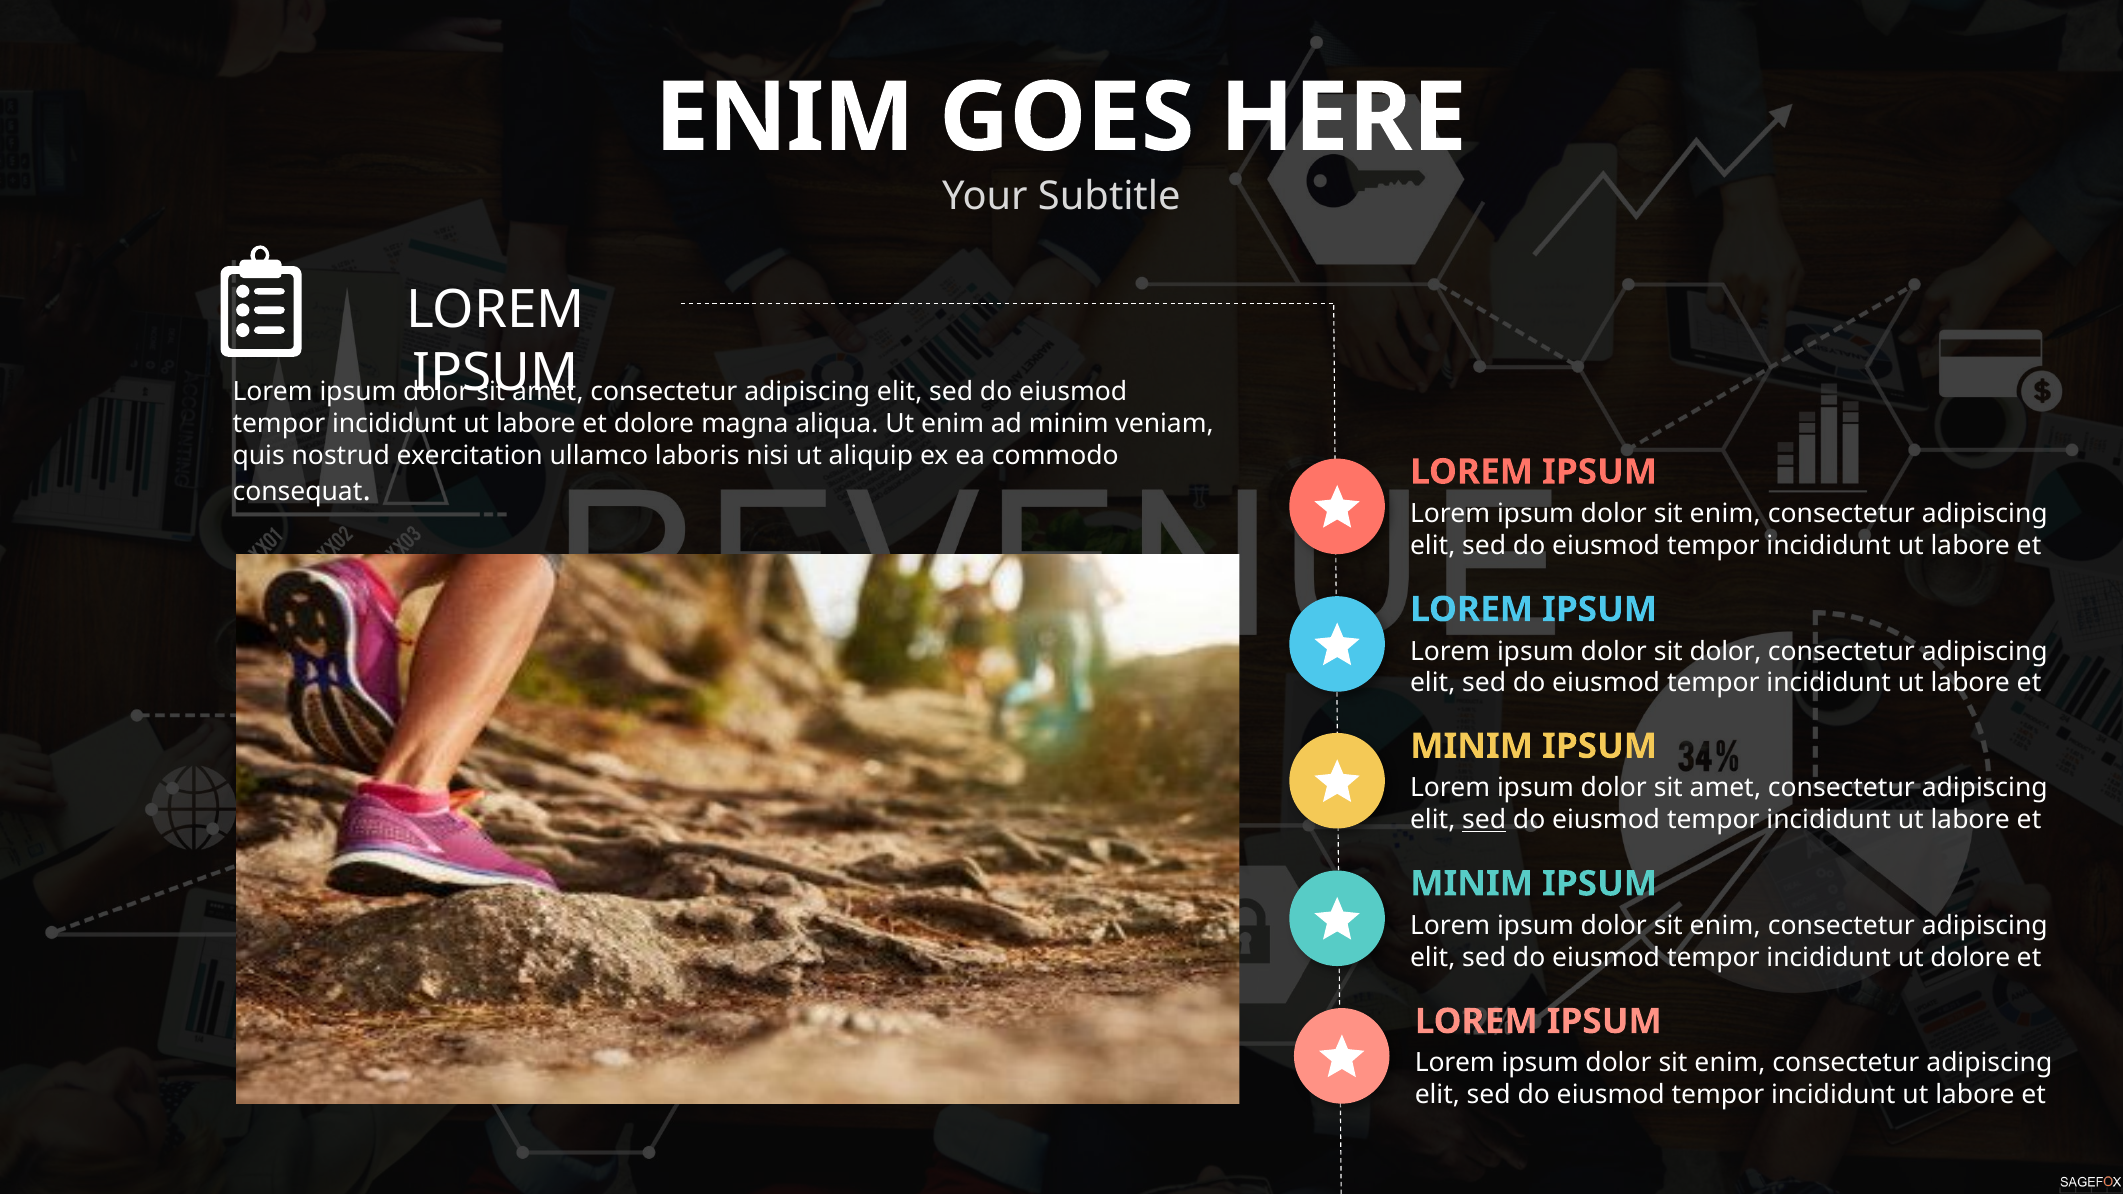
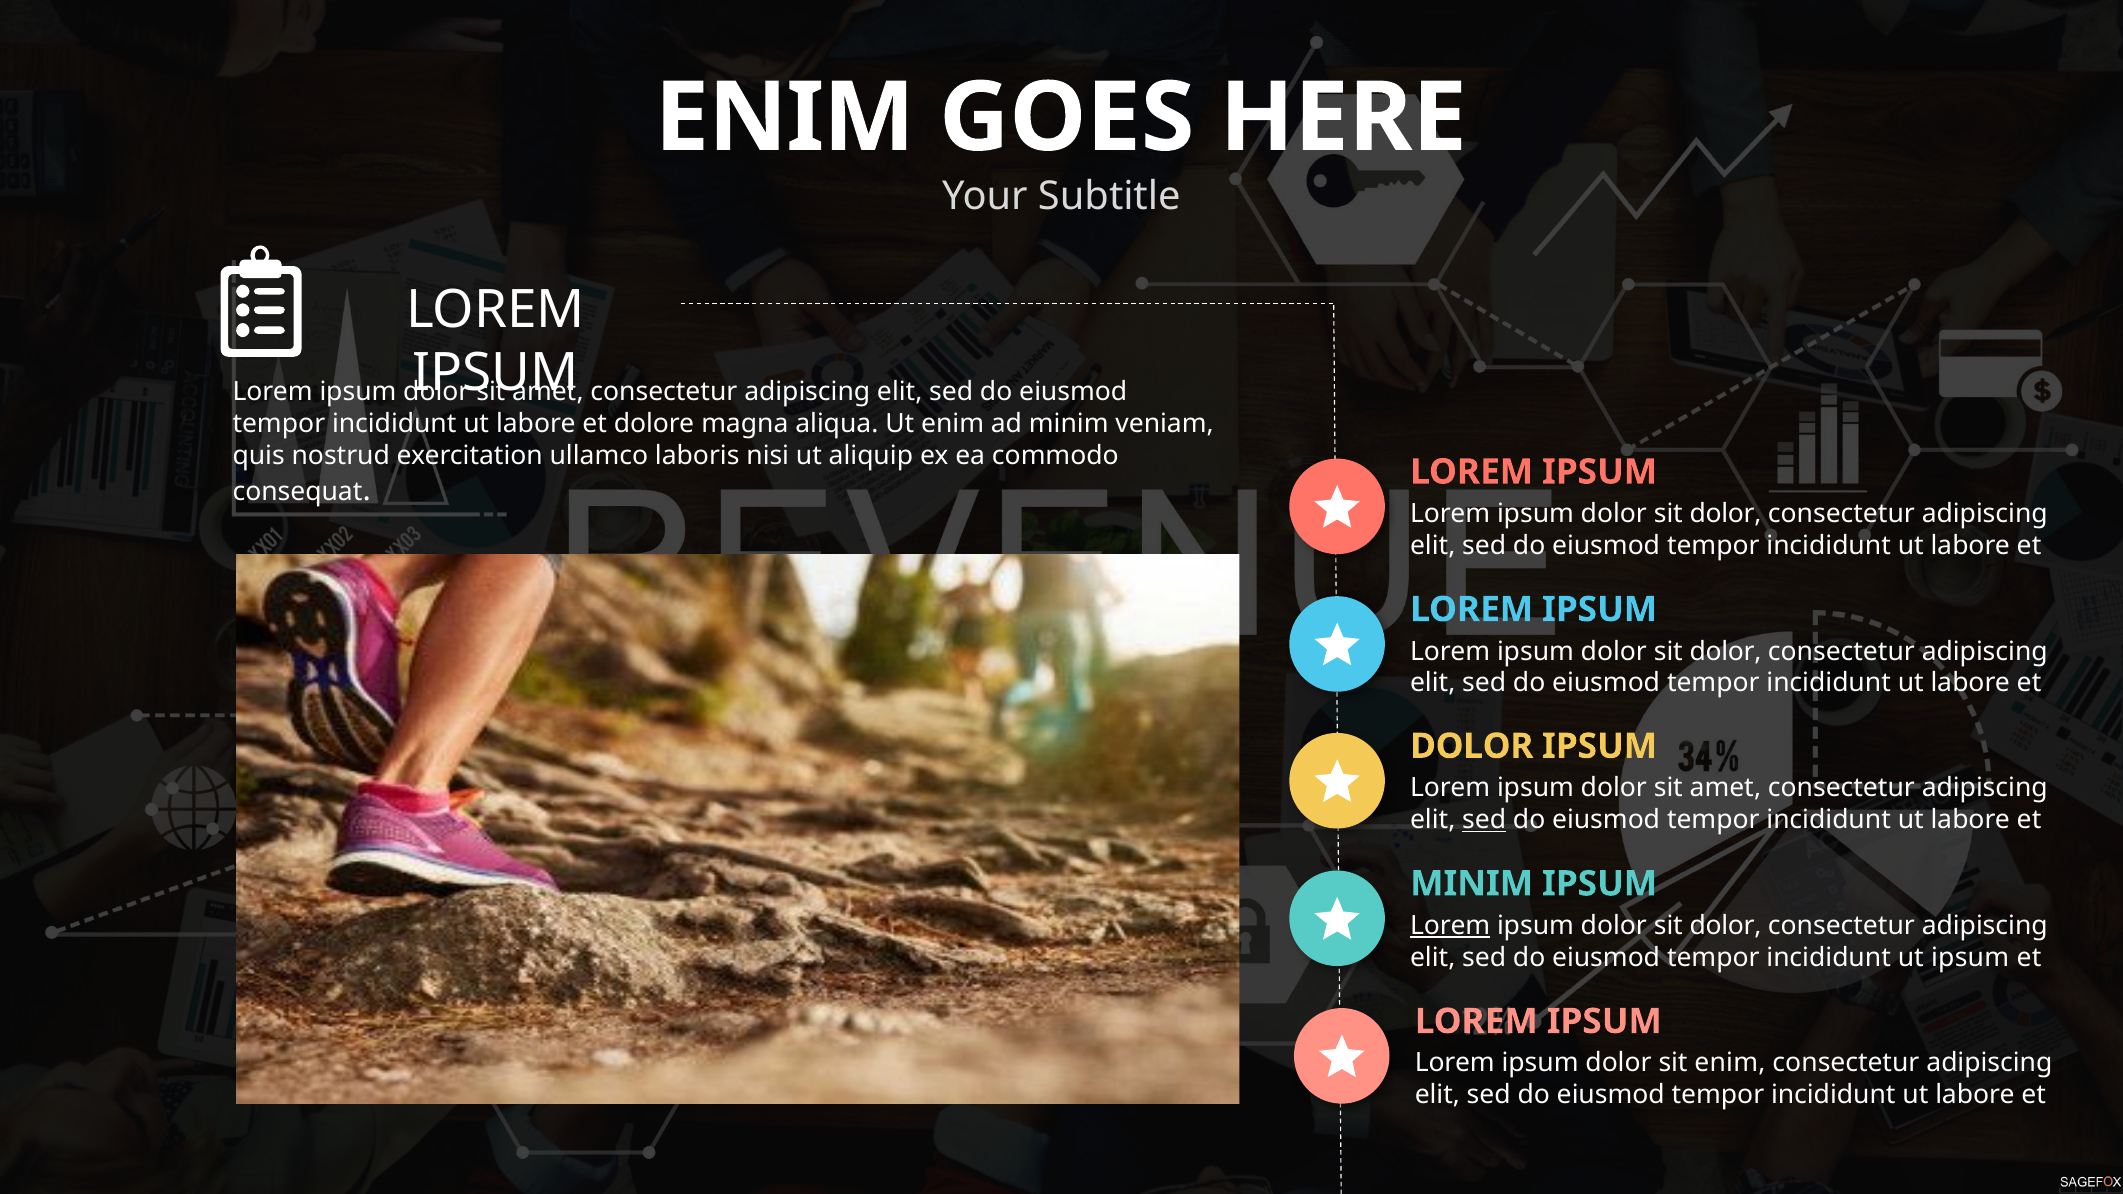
enim at (1725, 514): enim -> dolor
MINIM at (1472, 746): MINIM -> DOLOR
Lorem at (1450, 926) underline: none -> present
enim at (1725, 926): enim -> dolor
ut dolore: dolore -> ipsum
